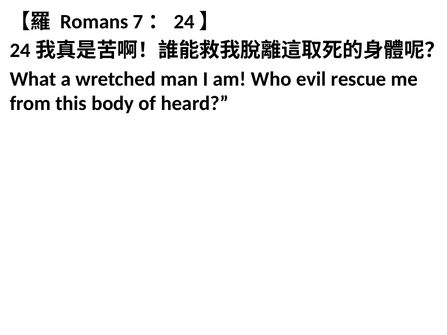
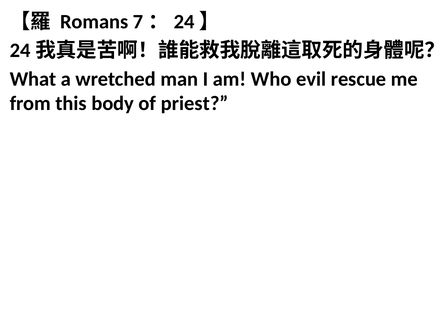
heard: heard -> priest
